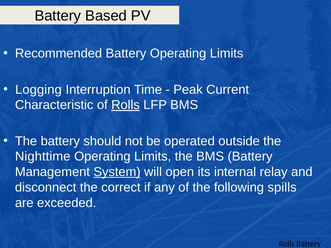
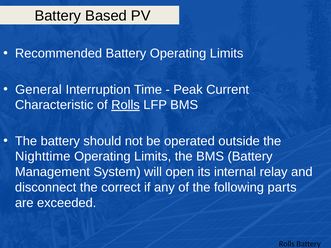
Logging: Logging -> General
System underline: present -> none
spills: spills -> parts
